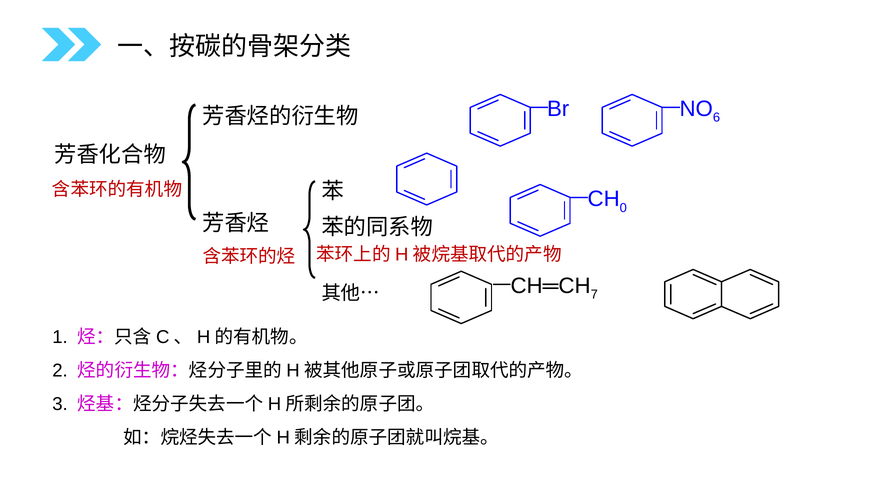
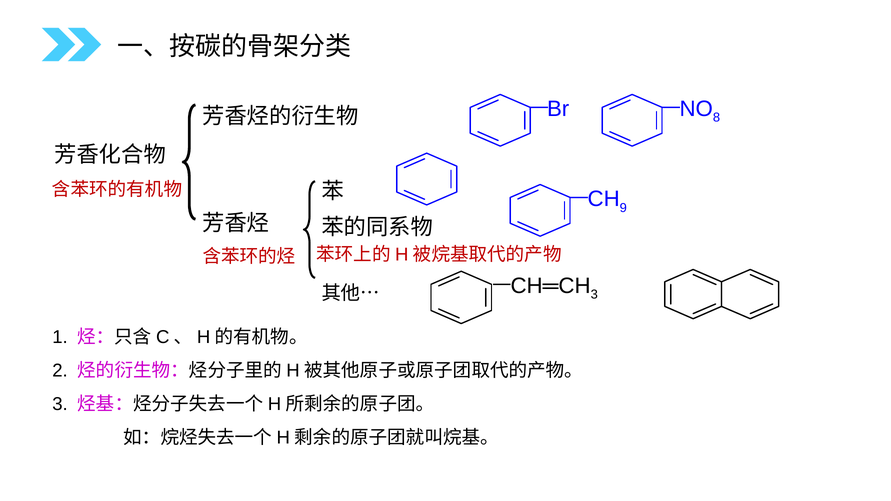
6: 6 -> 8
0: 0 -> 9
7 at (594, 295): 7 -> 3
